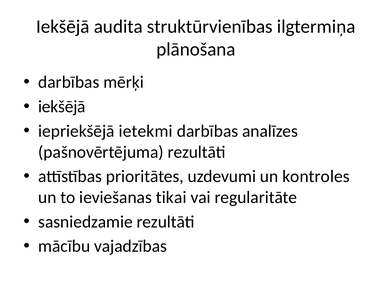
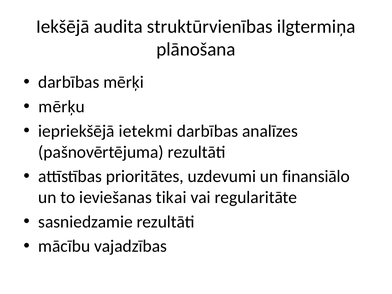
iekšējā at (62, 107): iekšējā -> mērķu
kontroles: kontroles -> finansiālo
